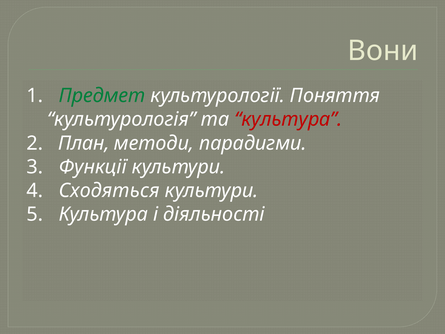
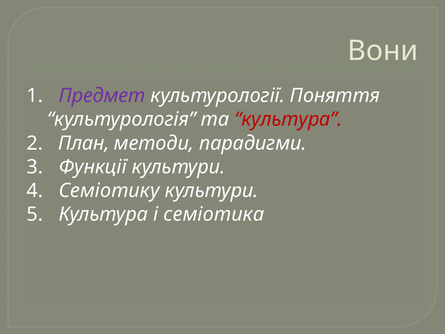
Предмет colour: green -> purple
Сходяться: Сходяться -> Семіотику
діяльності: діяльності -> семіотика
